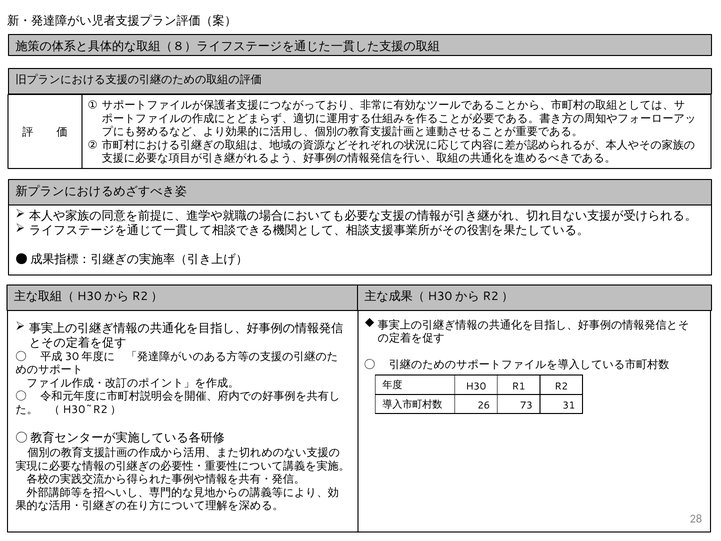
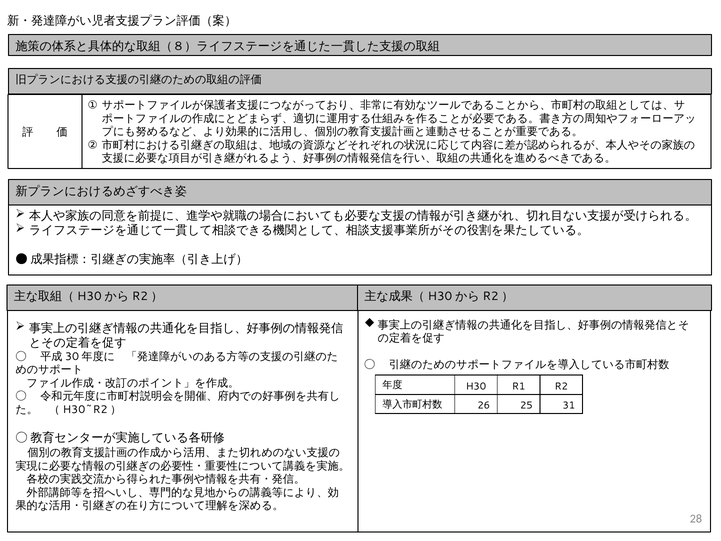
73: 73 -> 25
